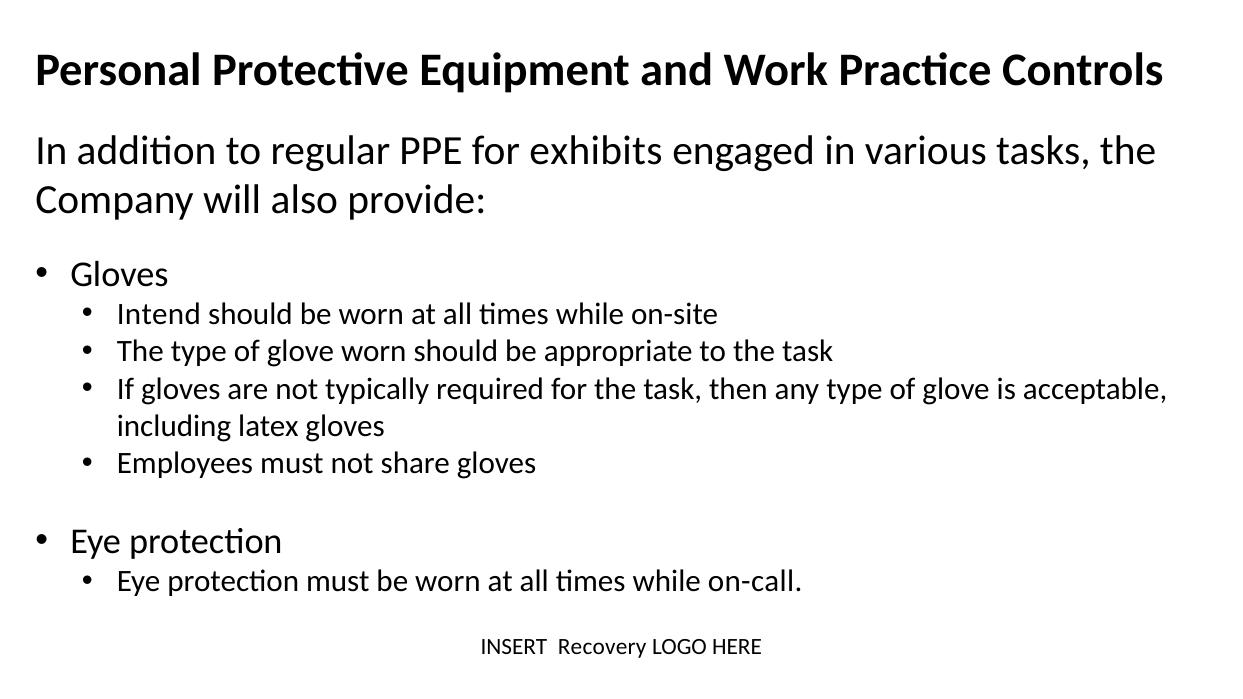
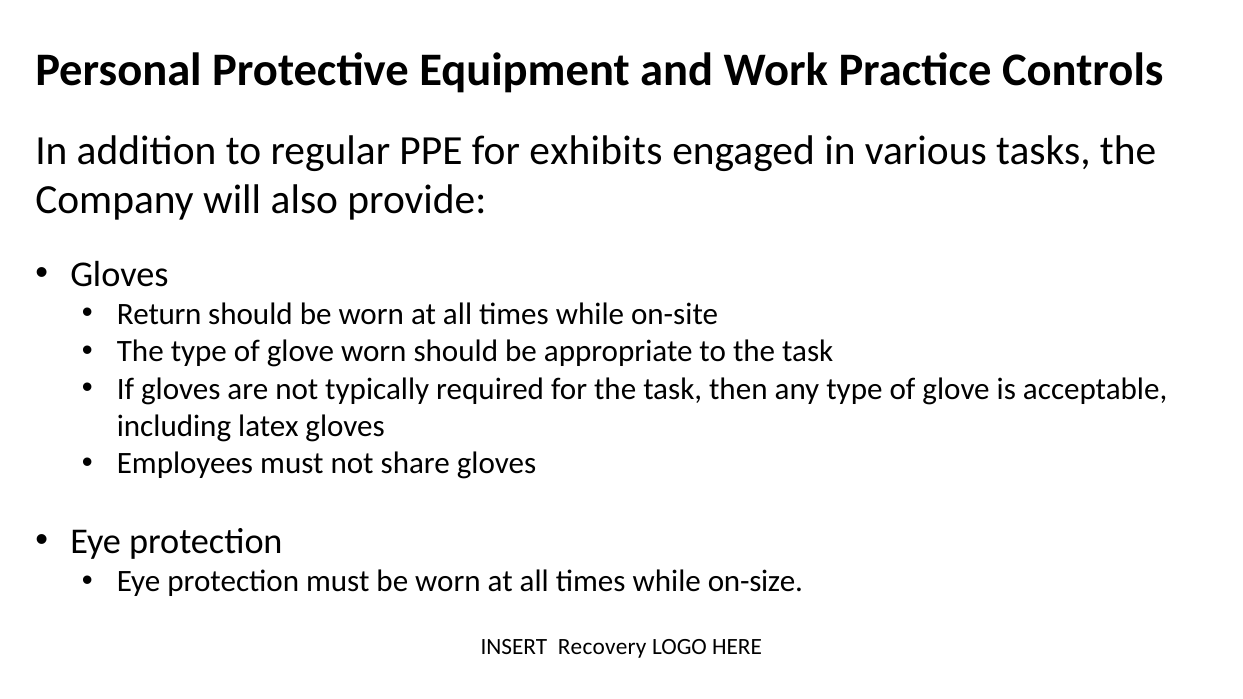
Intend: Intend -> Return
on-call: on-call -> on-size
